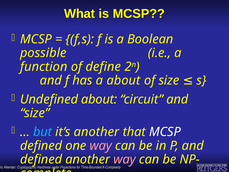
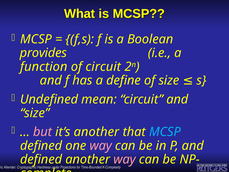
possible: possible -> provides
of define: define -> circuit
a about: about -> define
Undefined about: about -> mean
but colour: light blue -> pink
MCSP at (165, 132) colour: white -> light blue
